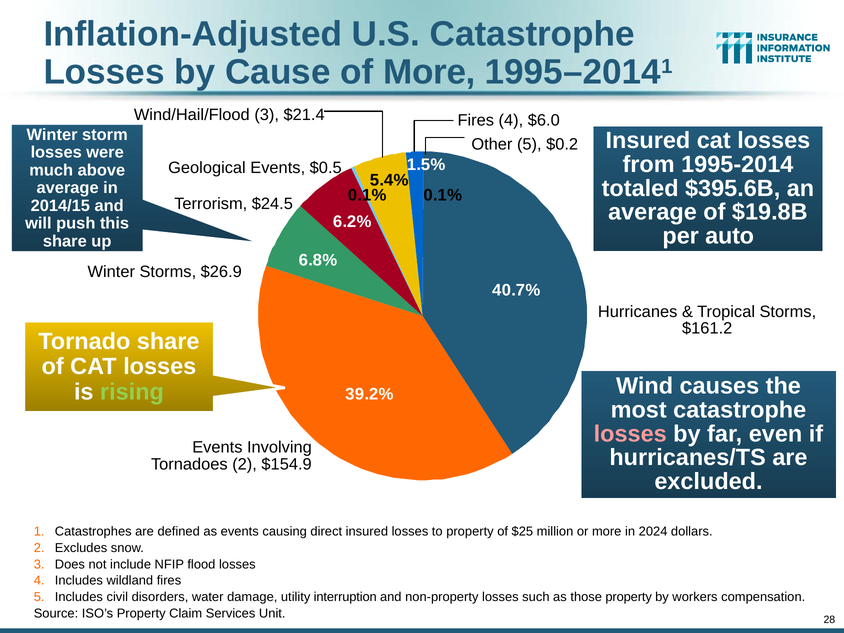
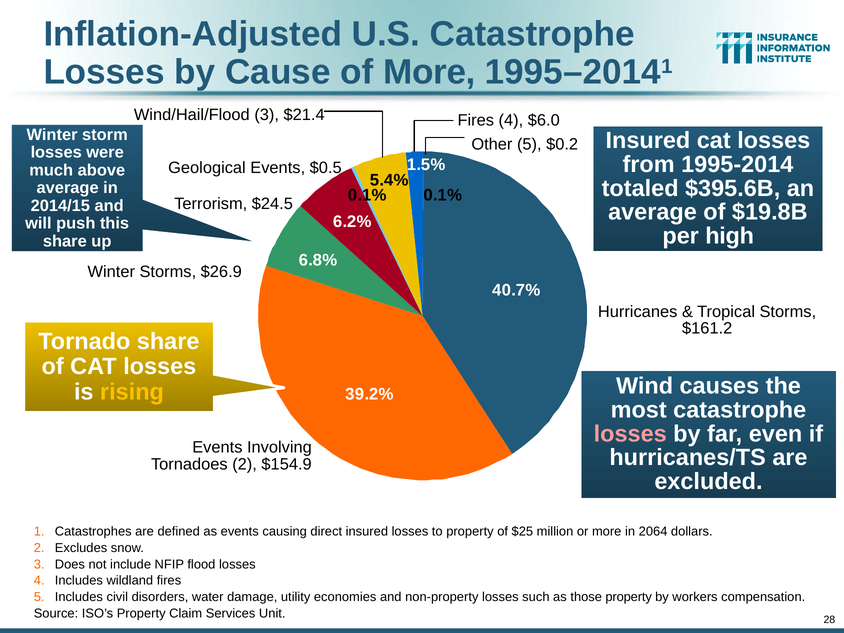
auto: auto -> high
rising colour: light green -> yellow
2024: 2024 -> 2064
interruption: interruption -> economies
